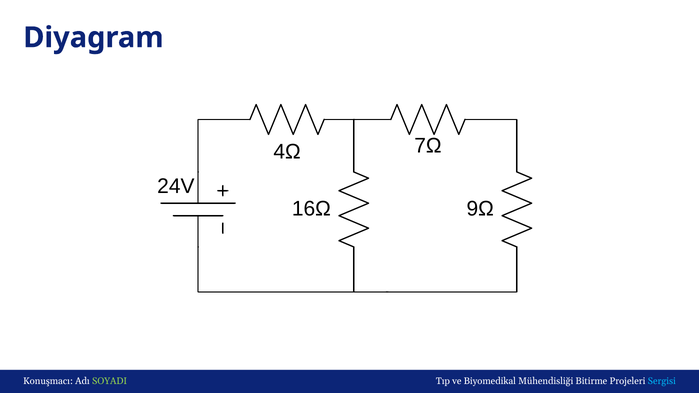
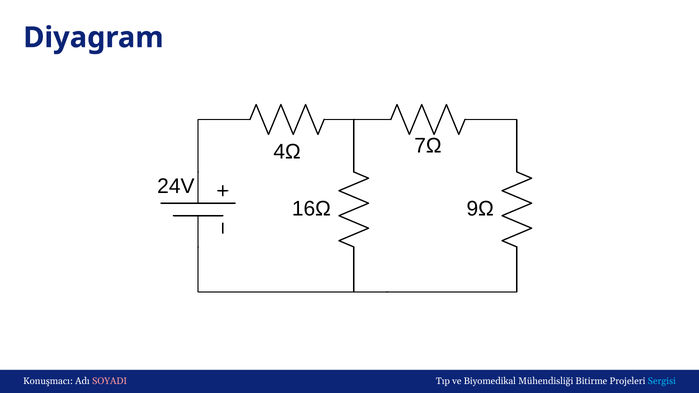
SOYADI colour: light green -> pink
